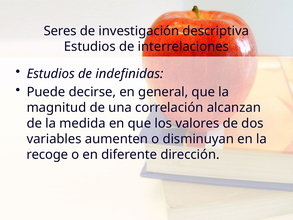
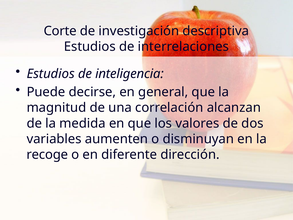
Seres: Seres -> Corte
indefinidas: indefinidas -> inteligencia
